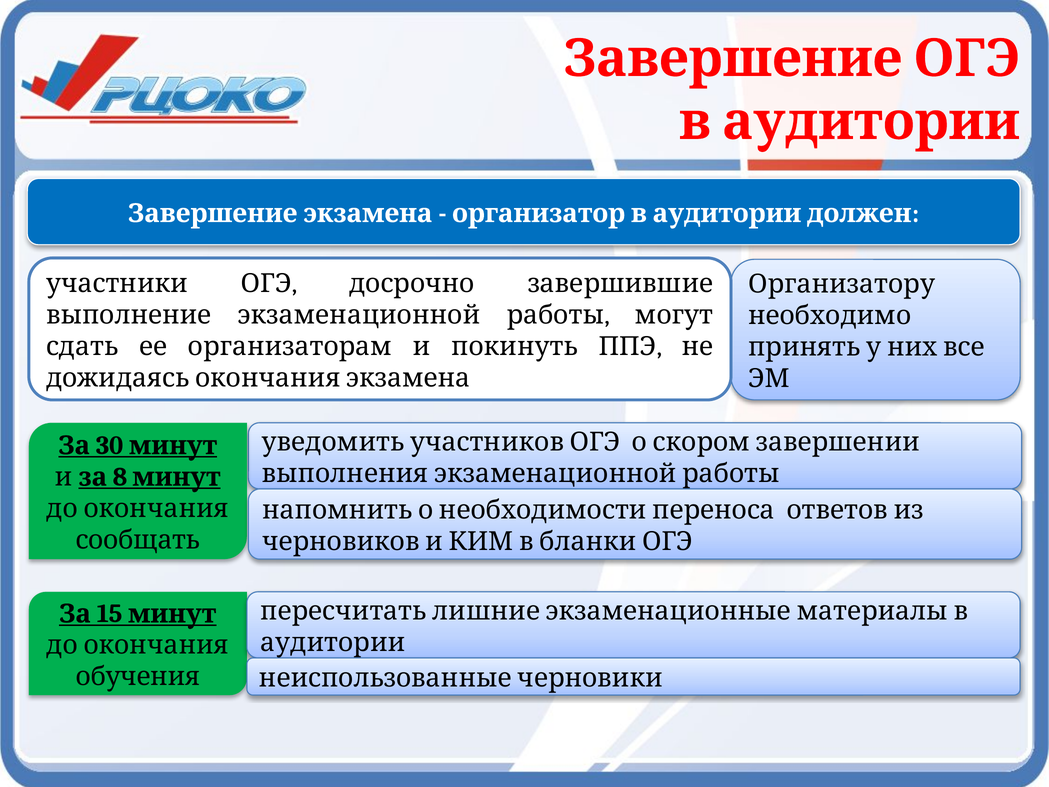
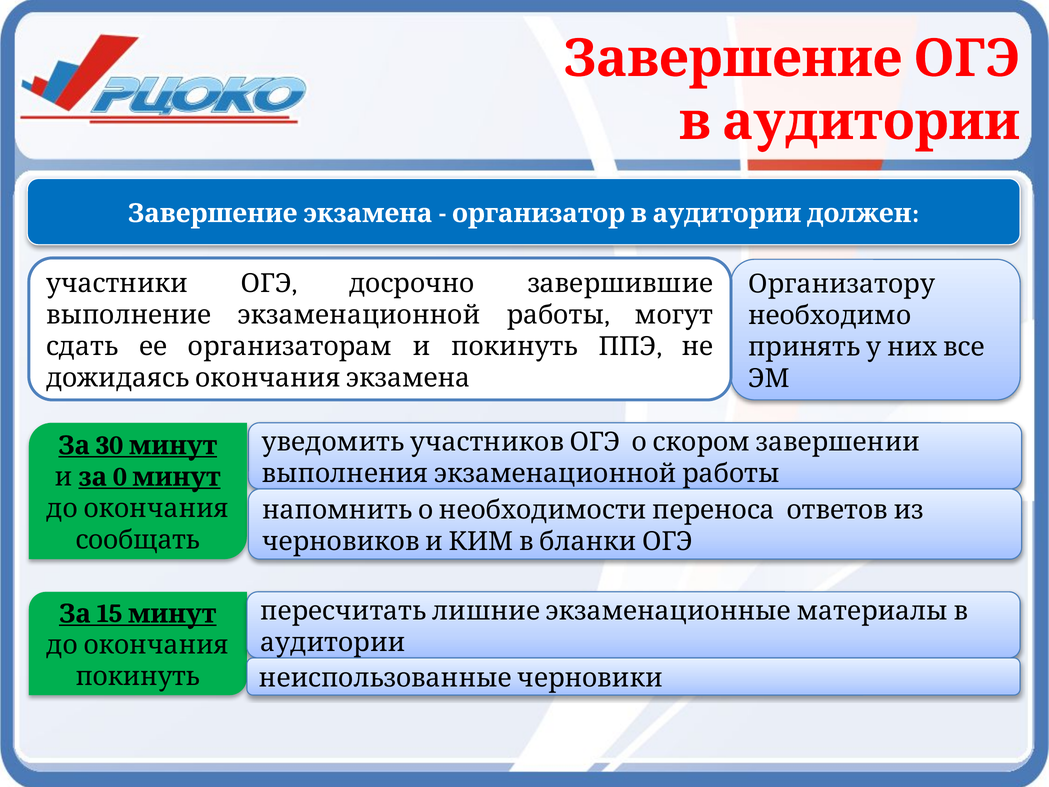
8: 8 -> 0
обучения at (138, 677): обучения -> покинуть
